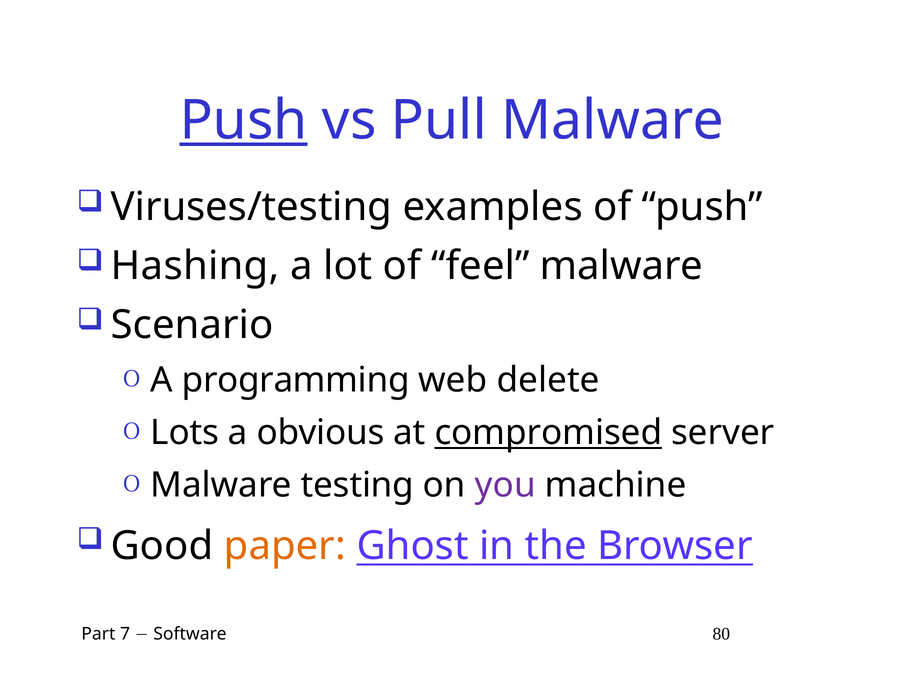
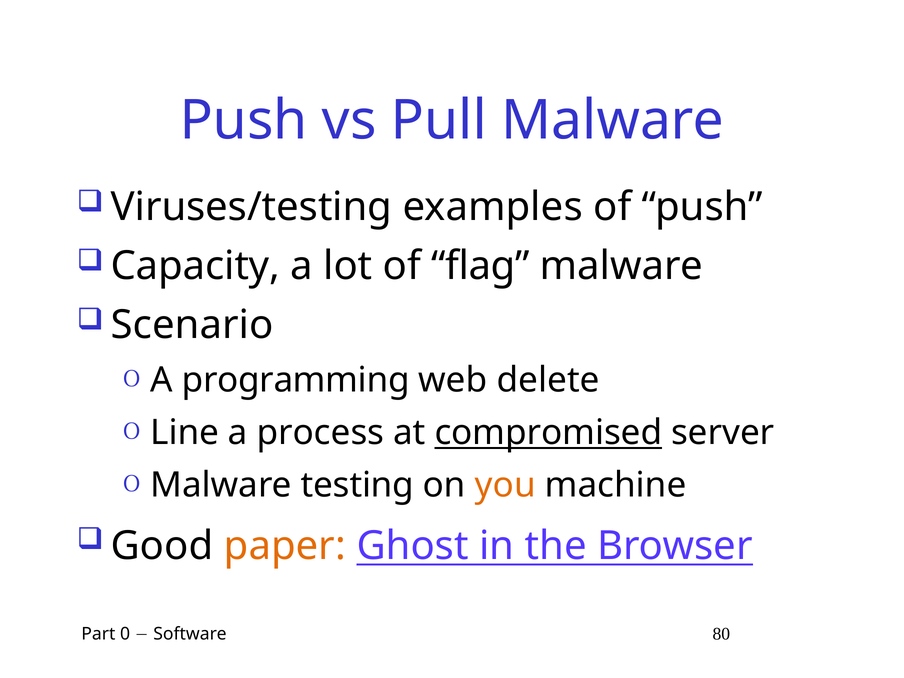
Push at (244, 121) underline: present -> none
Hashing: Hashing -> Capacity
feel: feel -> flag
Lots: Lots -> Line
obvious: obvious -> process
you colour: purple -> orange
7: 7 -> 0
